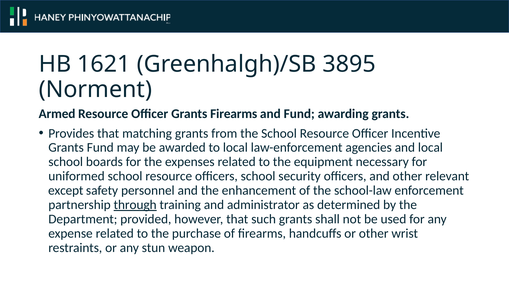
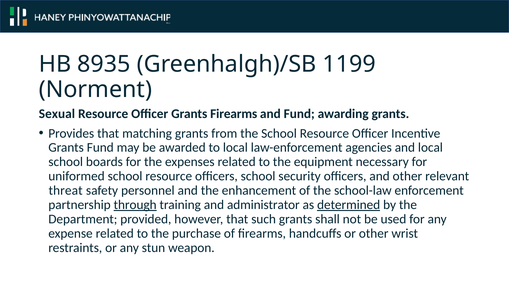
1621: 1621 -> 8935
3895: 3895 -> 1199
Armed: Armed -> Sexual
except: except -> threat
determined underline: none -> present
